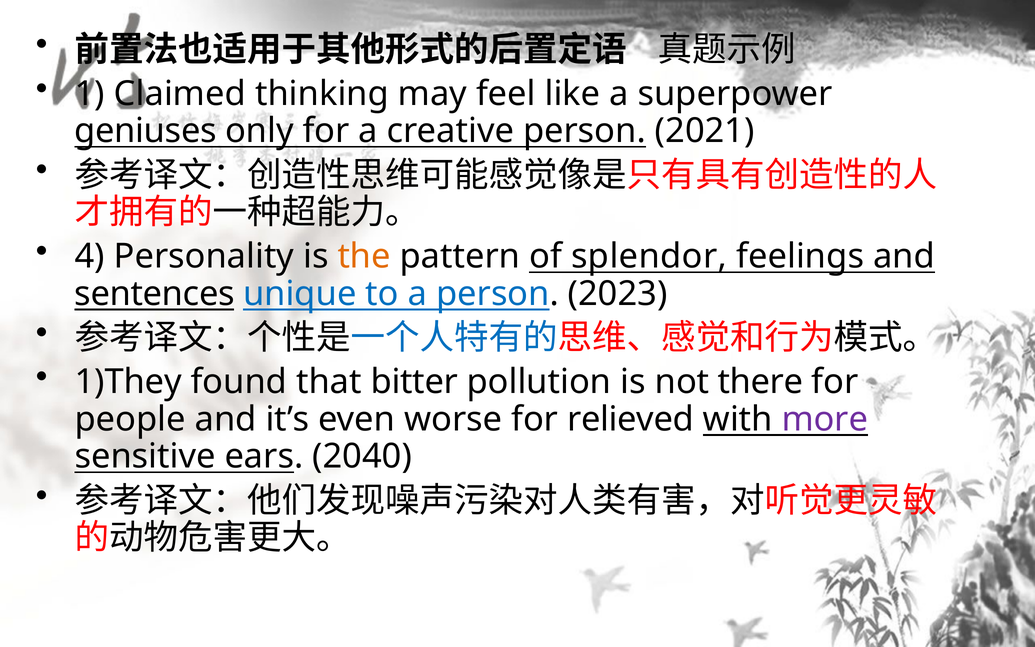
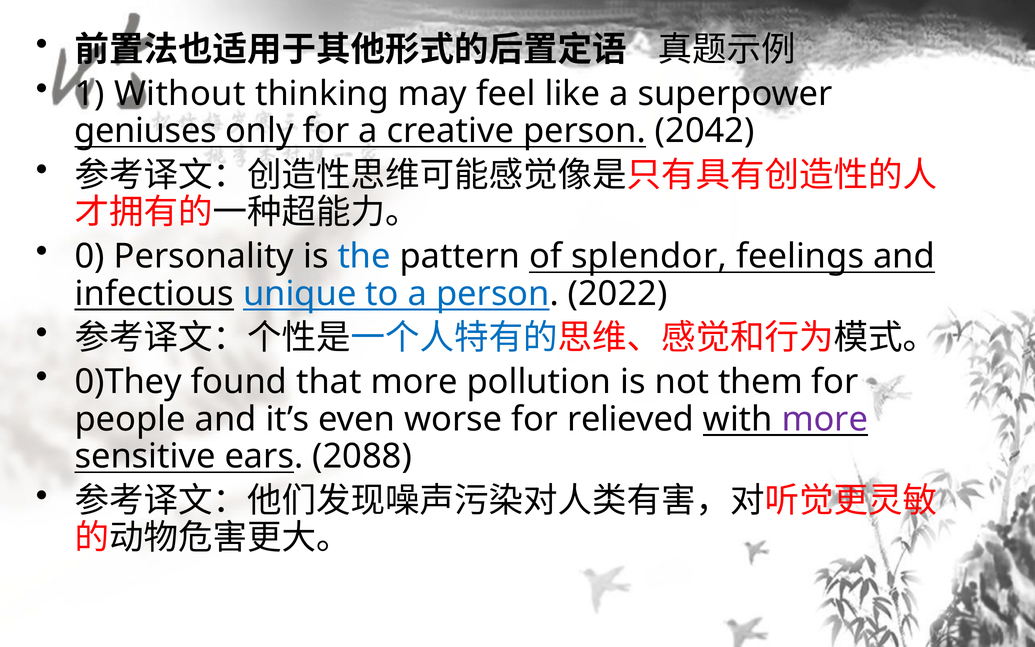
Claimed: Claimed -> Without
2021: 2021 -> 2042
4: 4 -> 0
the colour: orange -> blue
sentences: sentences -> infectious
2023: 2023 -> 2022
1)They: 1)They -> 0)They
that bitter: bitter -> more
there: there -> them
2040: 2040 -> 2088
